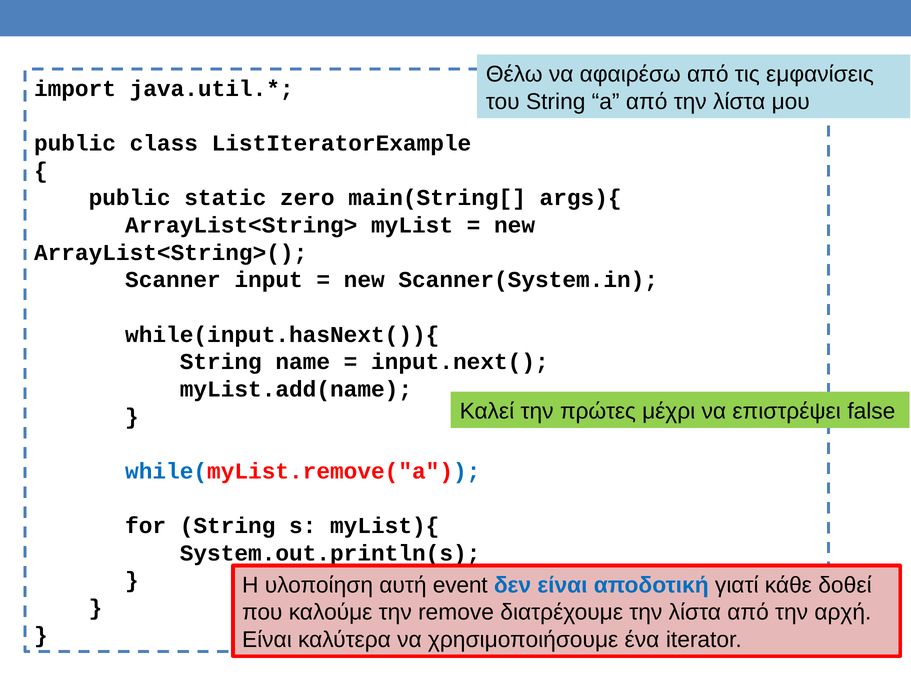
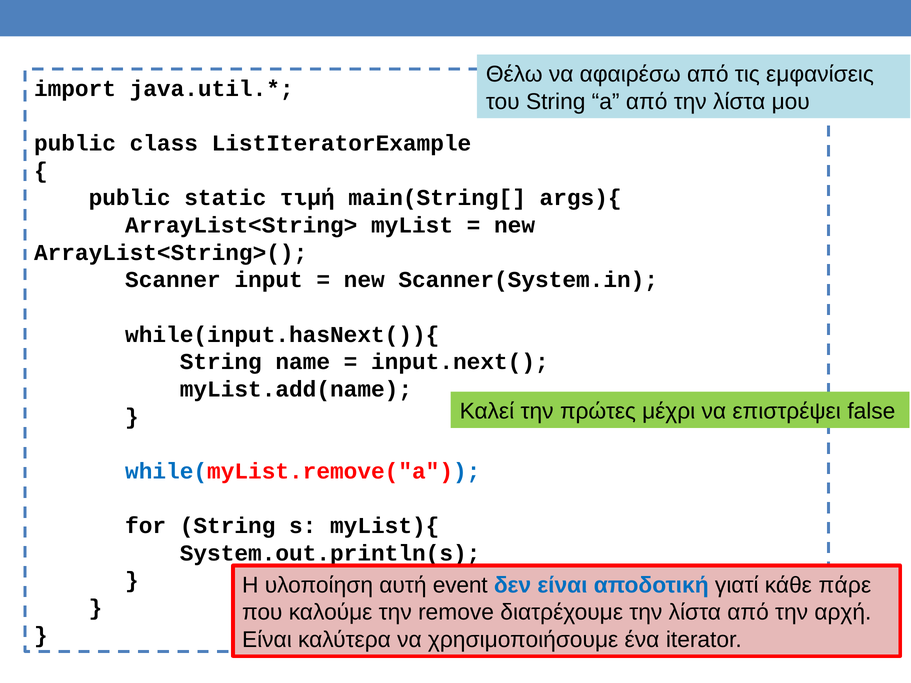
zero: zero -> τιμή
δοθεί: δοθεί -> πάρε
